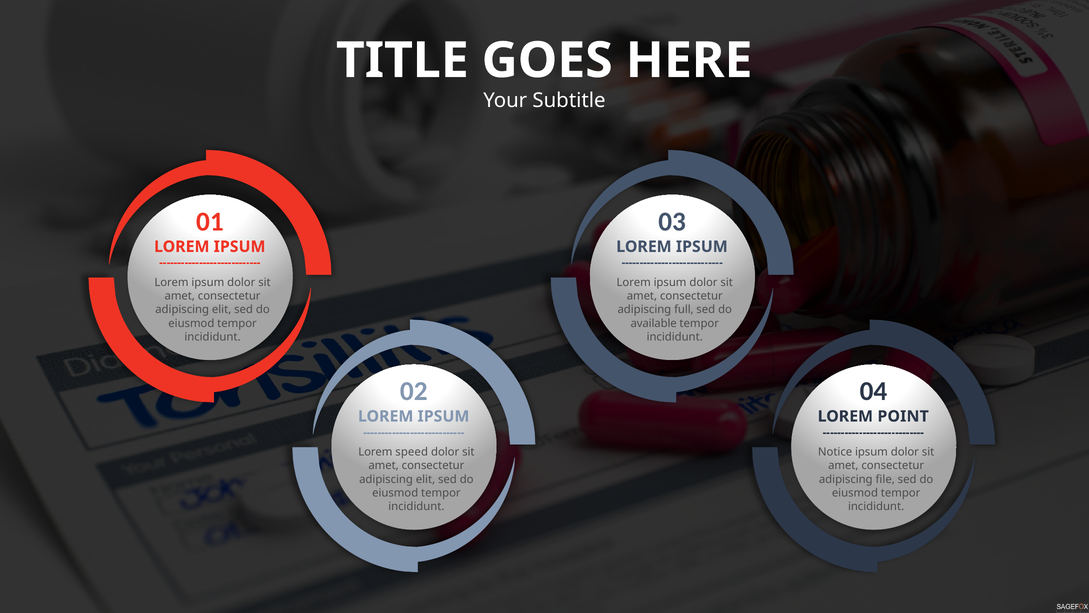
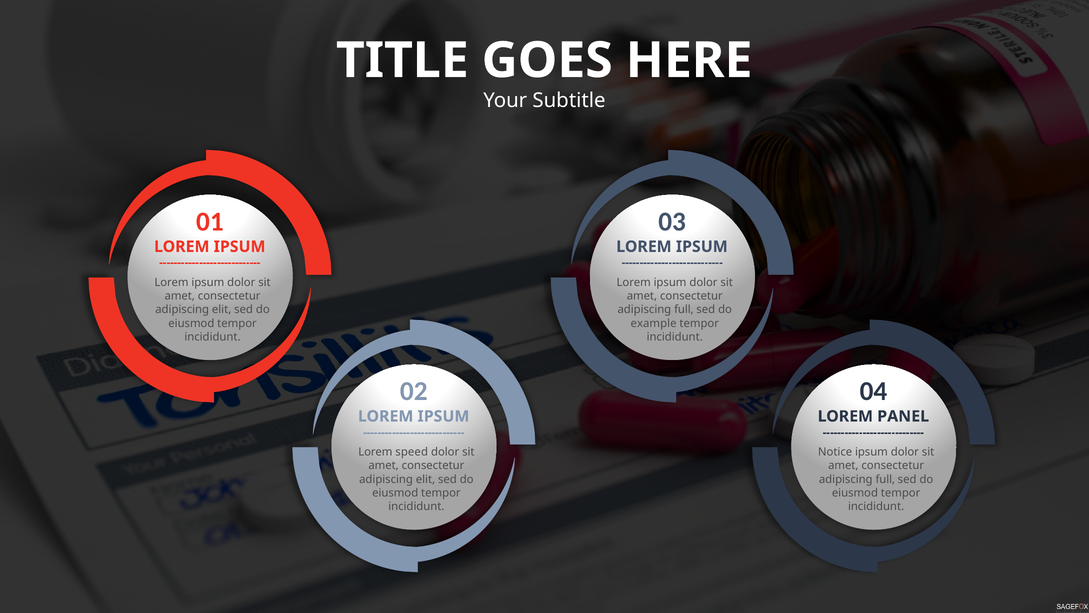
available: available -> example
POINT: POINT -> PANEL
file at (885, 479): file -> full
